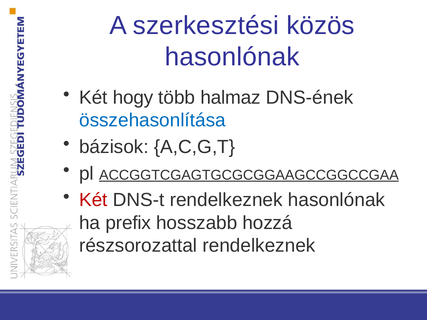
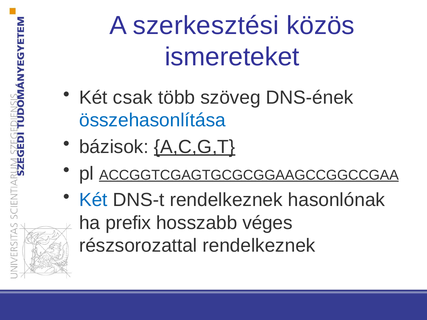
hasonlónak at (232, 57): hasonlónak -> ismereteket
hogy: hogy -> csak
halmaz: halmaz -> szöveg
A,C,G,T underline: none -> present
Két at (93, 200) colour: red -> blue
hozzá: hozzá -> véges
